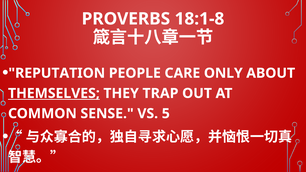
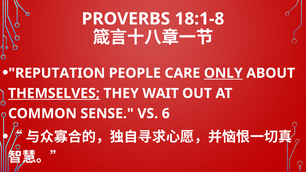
ONLY underline: none -> present
TRAP: TRAP -> WAIT
5: 5 -> 6
